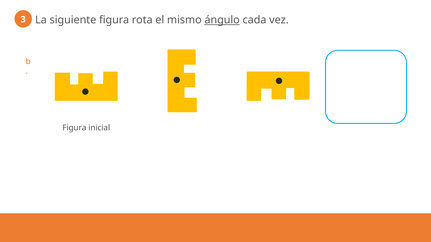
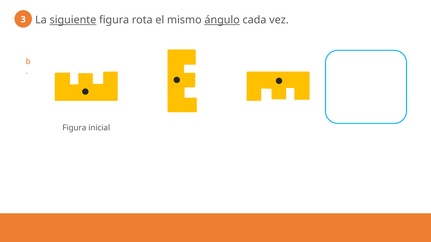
siguiente underline: none -> present
